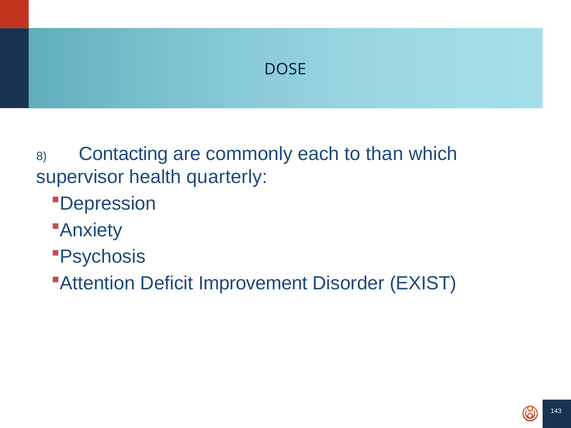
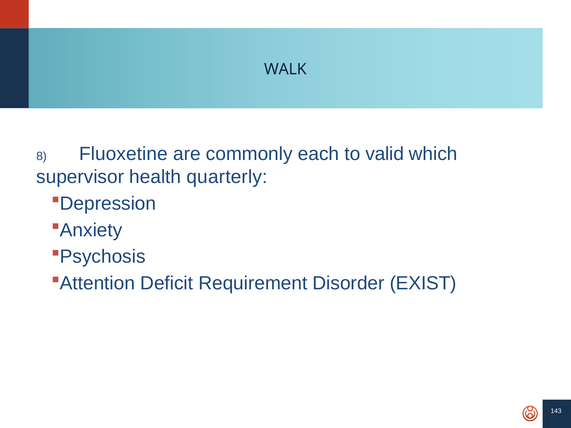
DOSE: DOSE -> WALK
Contacting: Contacting -> Fluoxetine
than: than -> valid
Improvement: Improvement -> Requirement
